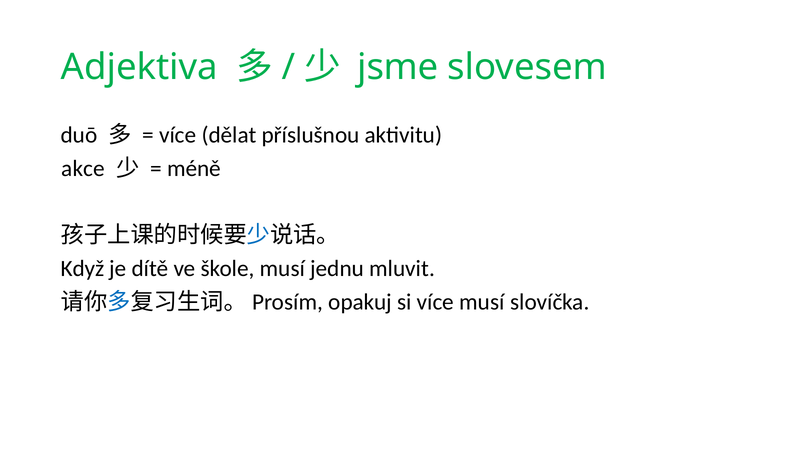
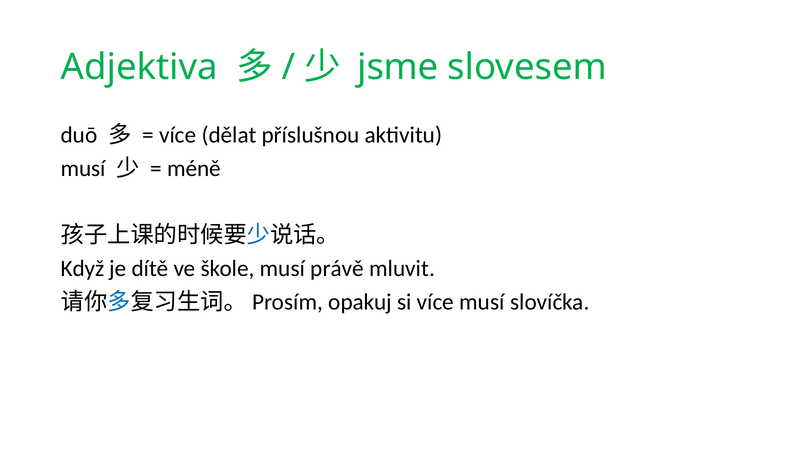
akce at (83, 168): akce -> musí
jednu: jednu -> právě
